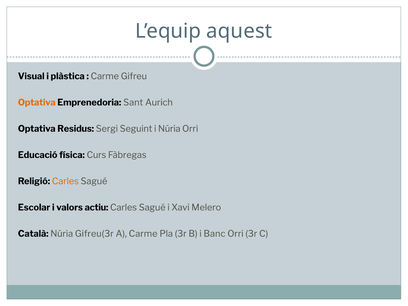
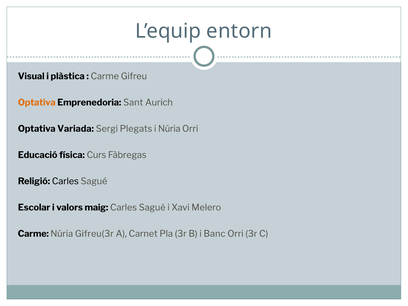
aquest: aquest -> entorn
Residus: Residus -> Variada
Seguint: Seguint -> Plegats
Carles at (65, 181) colour: orange -> black
actiu: actiu -> maig
Català at (33, 234): Català -> Carme
A Carme: Carme -> Carnet
